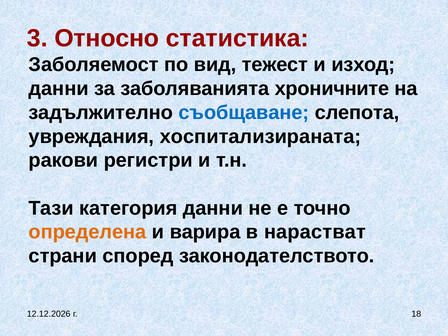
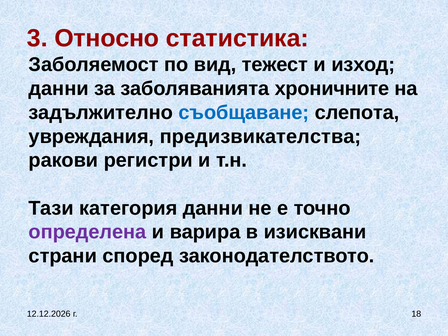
хоспитализираната: хоспитализираната -> предизвикателства
определена colour: orange -> purple
нарастват: нарастват -> изисквани
